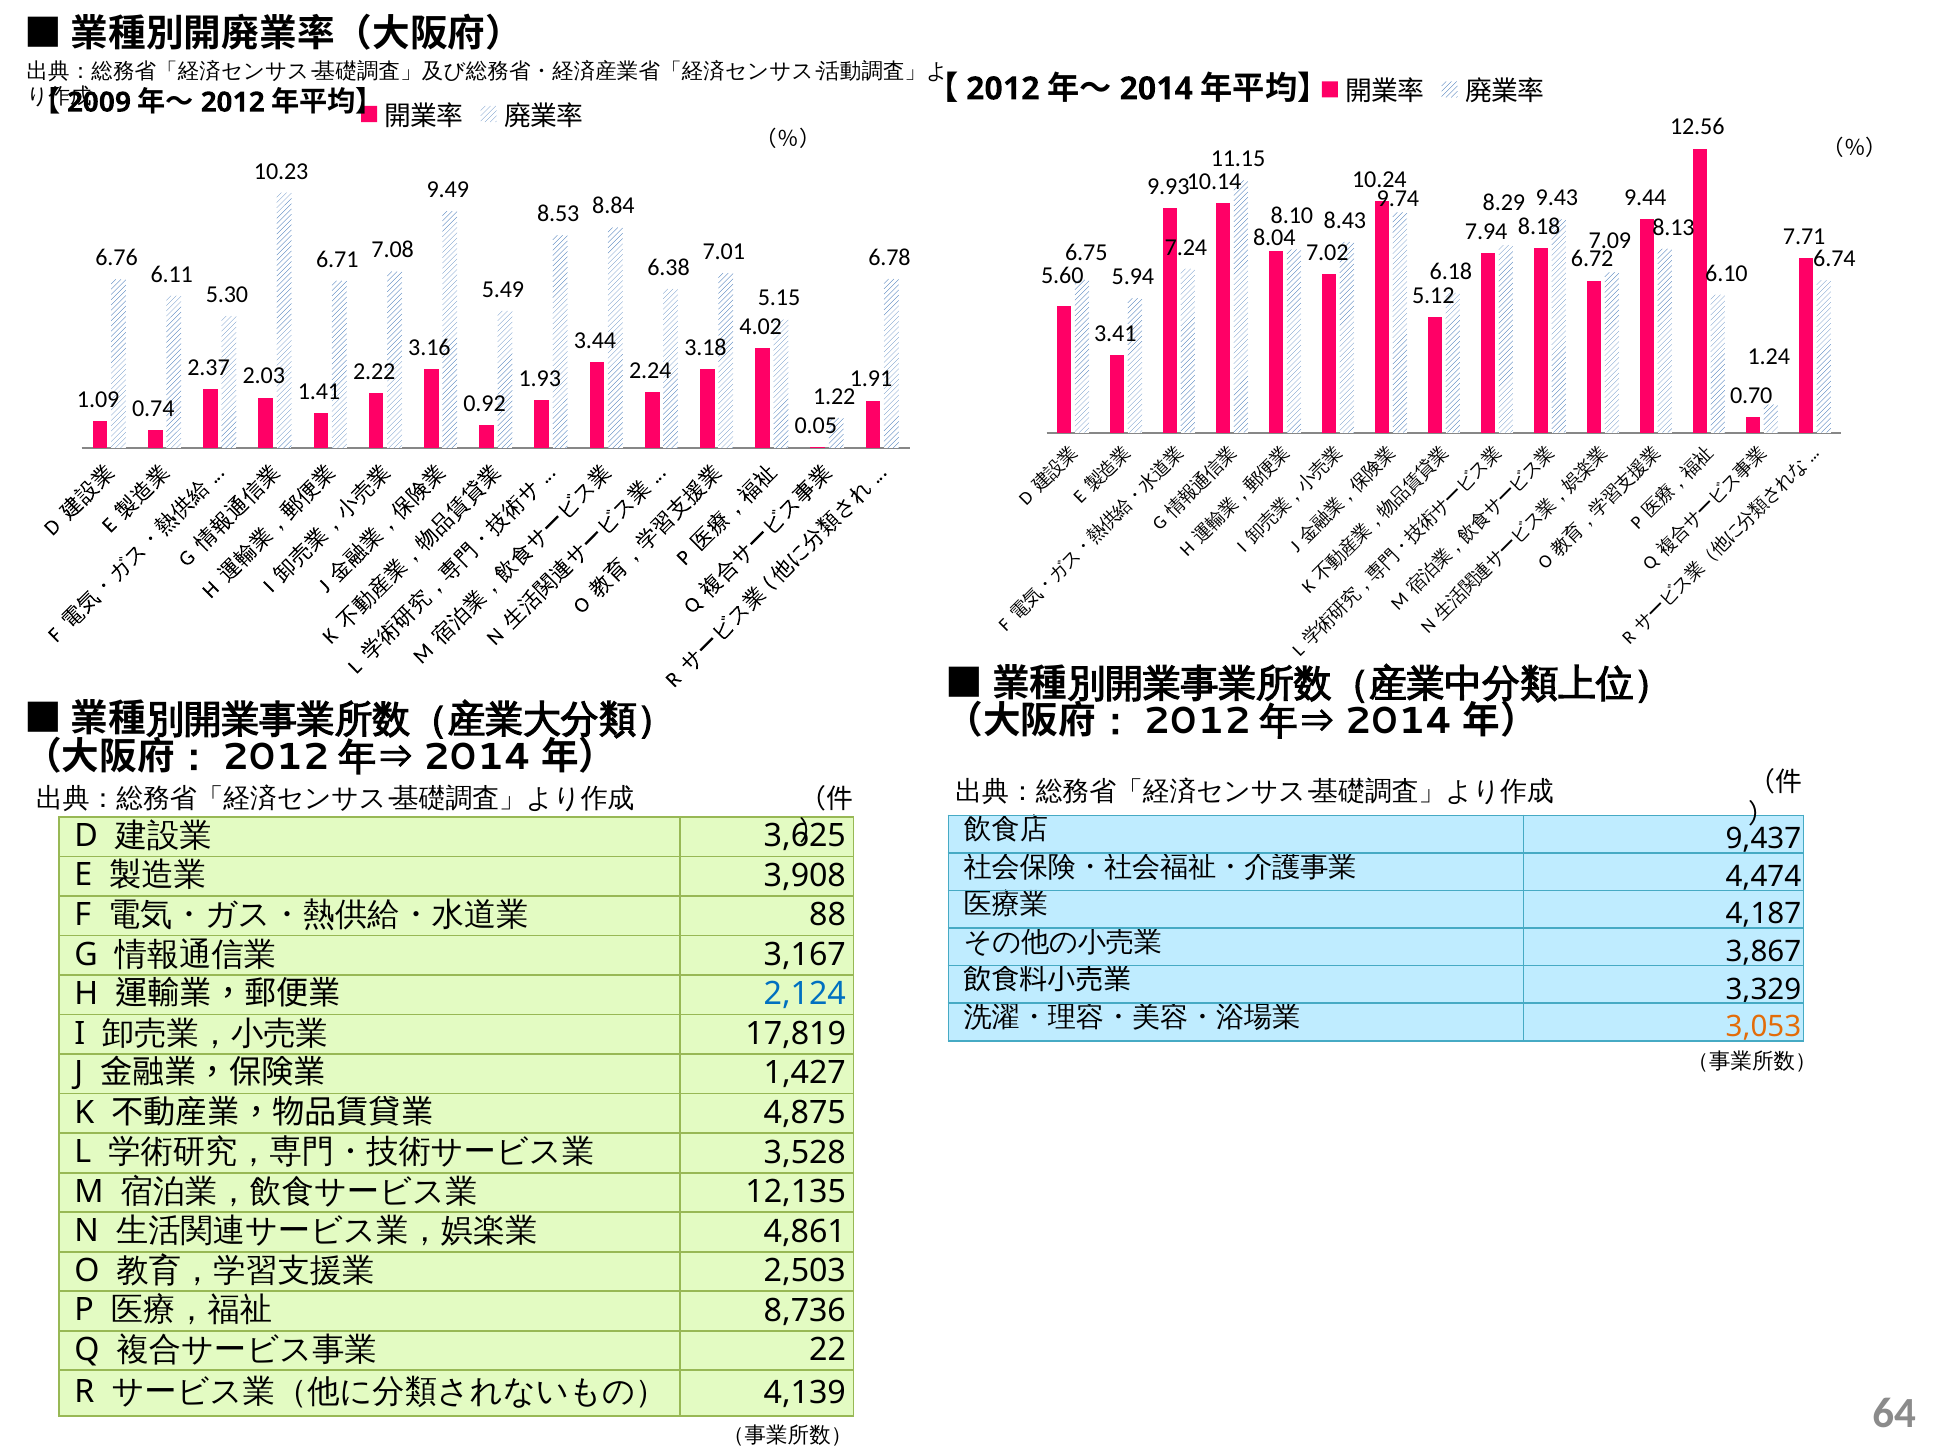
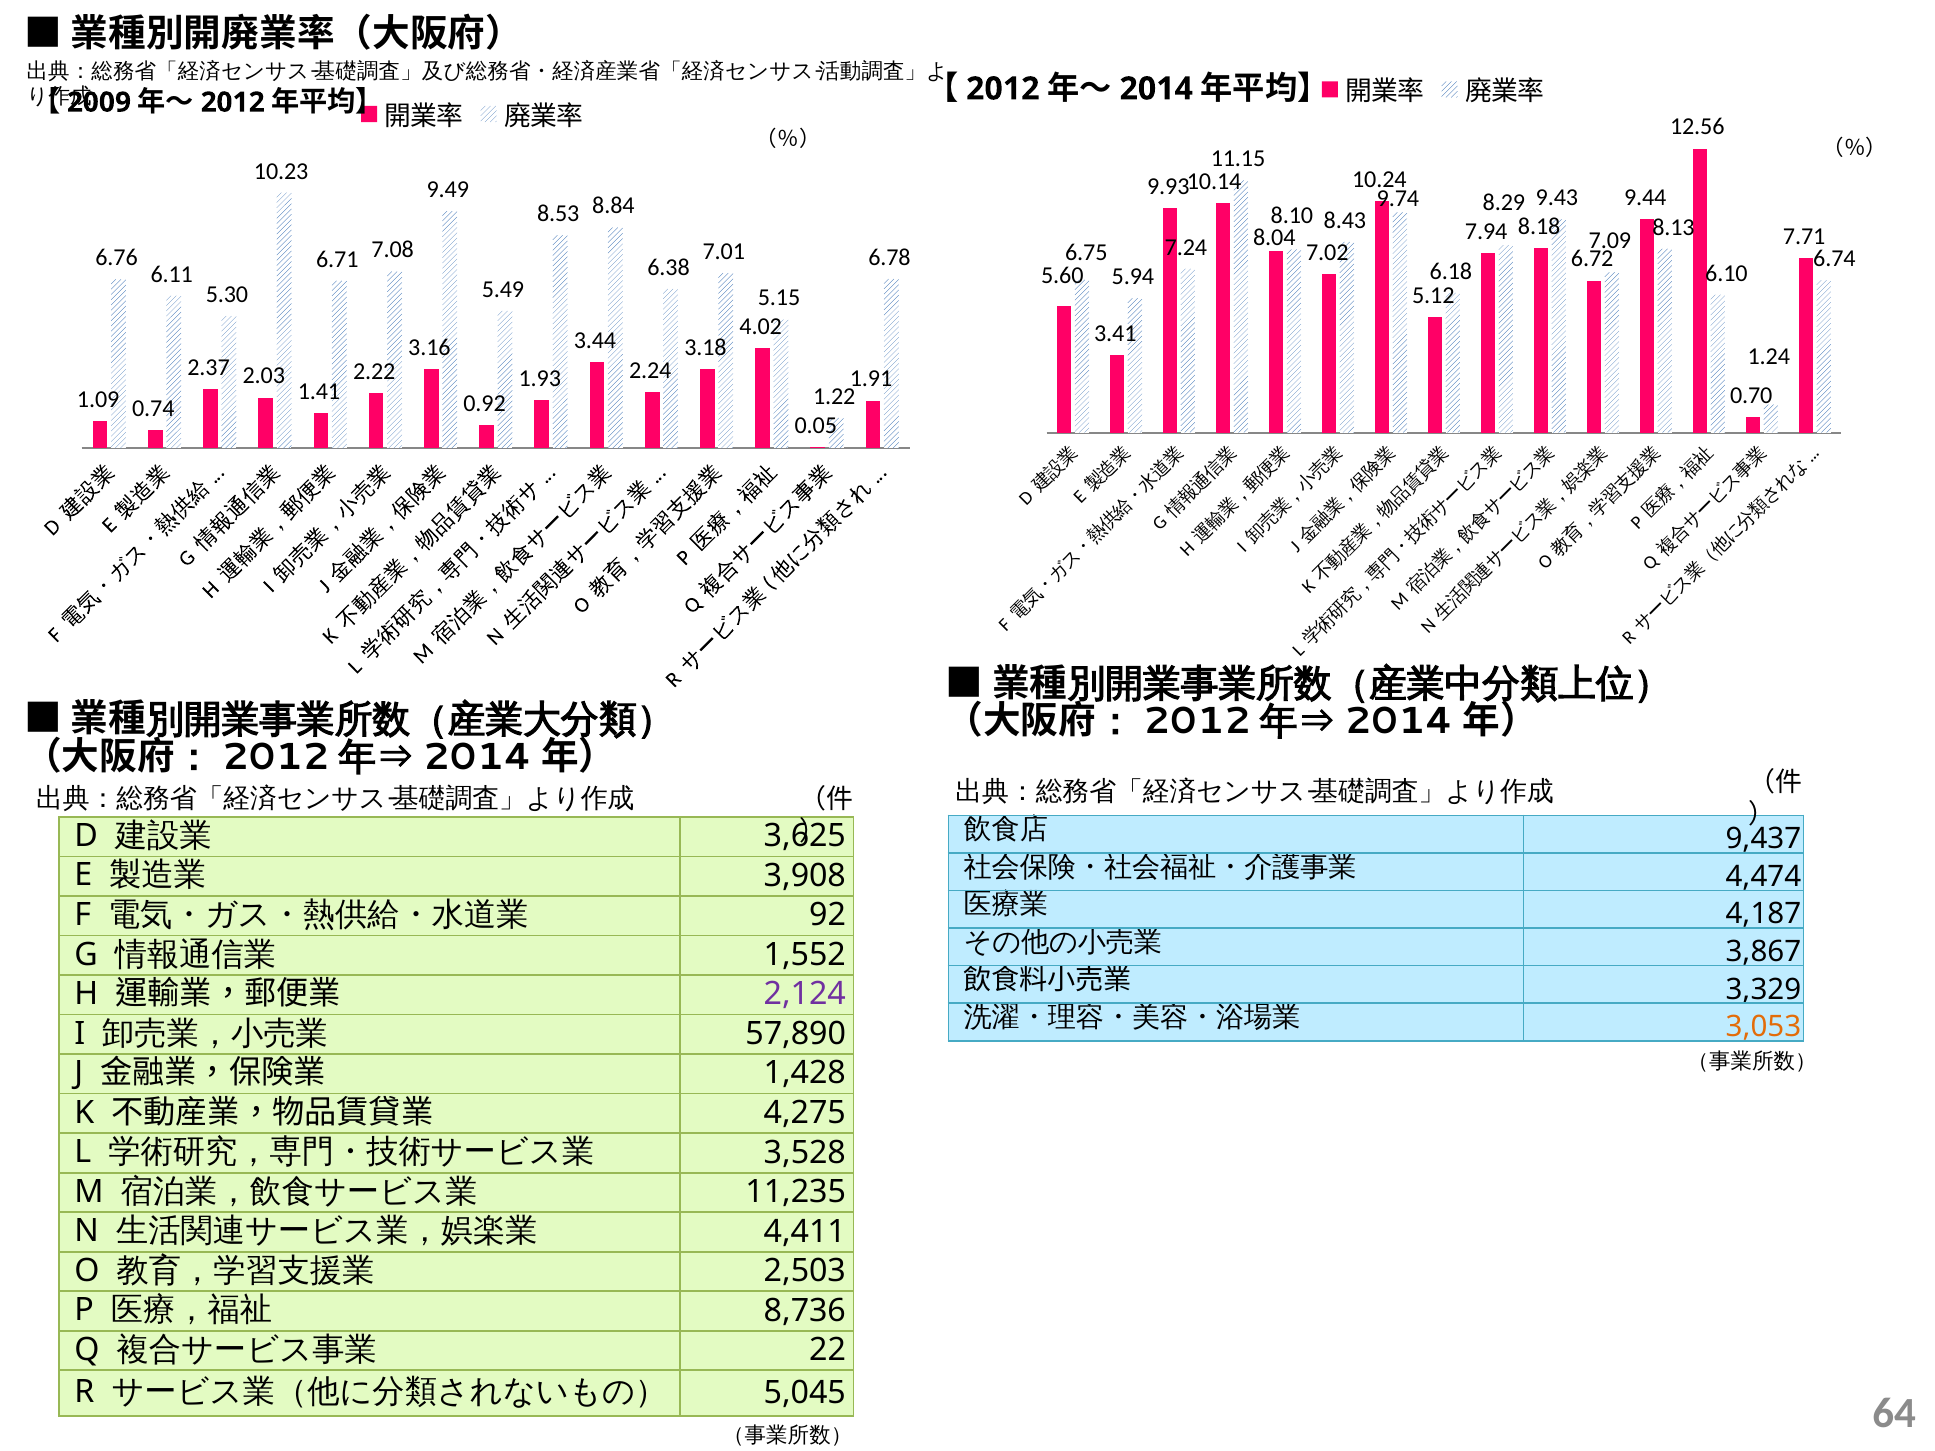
88: 88 -> 92
3,167: 3,167 -> 1,552
2,124 colour: blue -> purple
17,819: 17,819 -> 57,890
1,427: 1,427 -> 1,428
4,875: 4,875 -> 4,275
12,135: 12,135 -> 11,235
4,861: 4,861 -> 4,411
4,139: 4,139 -> 5,045
